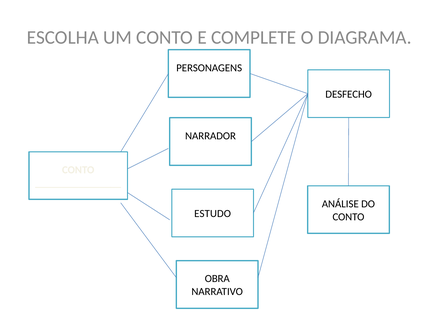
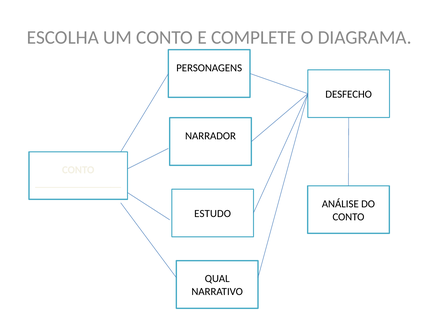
OBRA: OBRA -> QUAL
